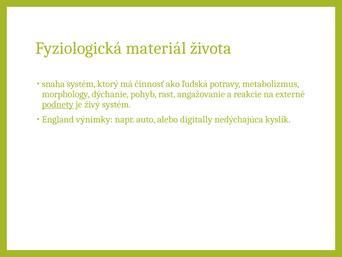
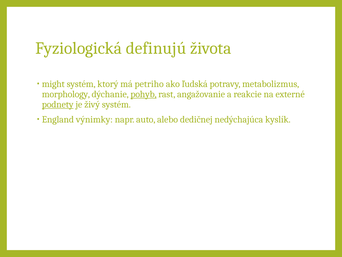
materiál: materiál -> definujú
snaha: snaha -> might
činnosť: činnosť -> petriho
pohyb underline: none -> present
digitally: digitally -> dedičnej
